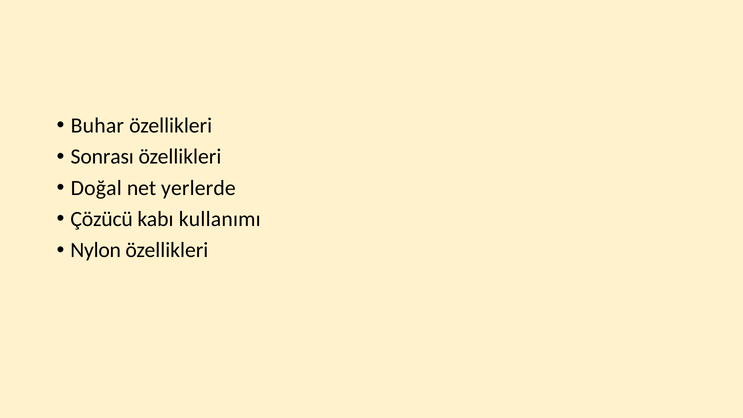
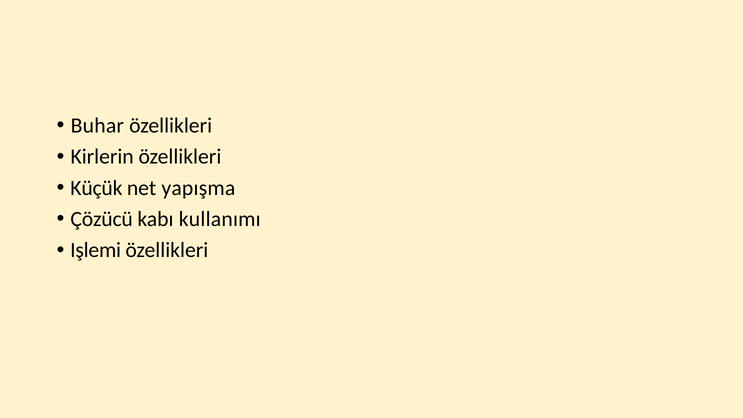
Sonrası: Sonrası -> Kirlerin
Doğal: Doğal -> Küçük
yerlerde: yerlerde -> yapışma
Nylon: Nylon -> Işlemi
